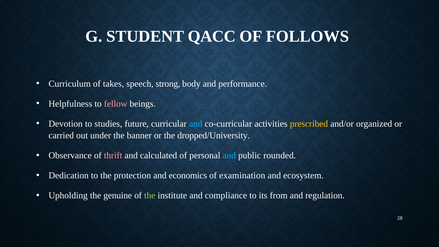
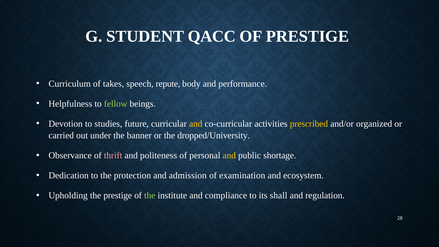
OF FOLLOWS: FOLLOWS -> PRESTIGE
strong: strong -> repute
fellow colour: pink -> light green
and at (196, 124) colour: light blue -> yellow
calculated: calculated -> politeness
and at (229, 155) colour: light blue -> yellow
rounded: rounded -> shortage
economics: economics -> admission
the genuine: genuine -> prestige
from: from -> shall
